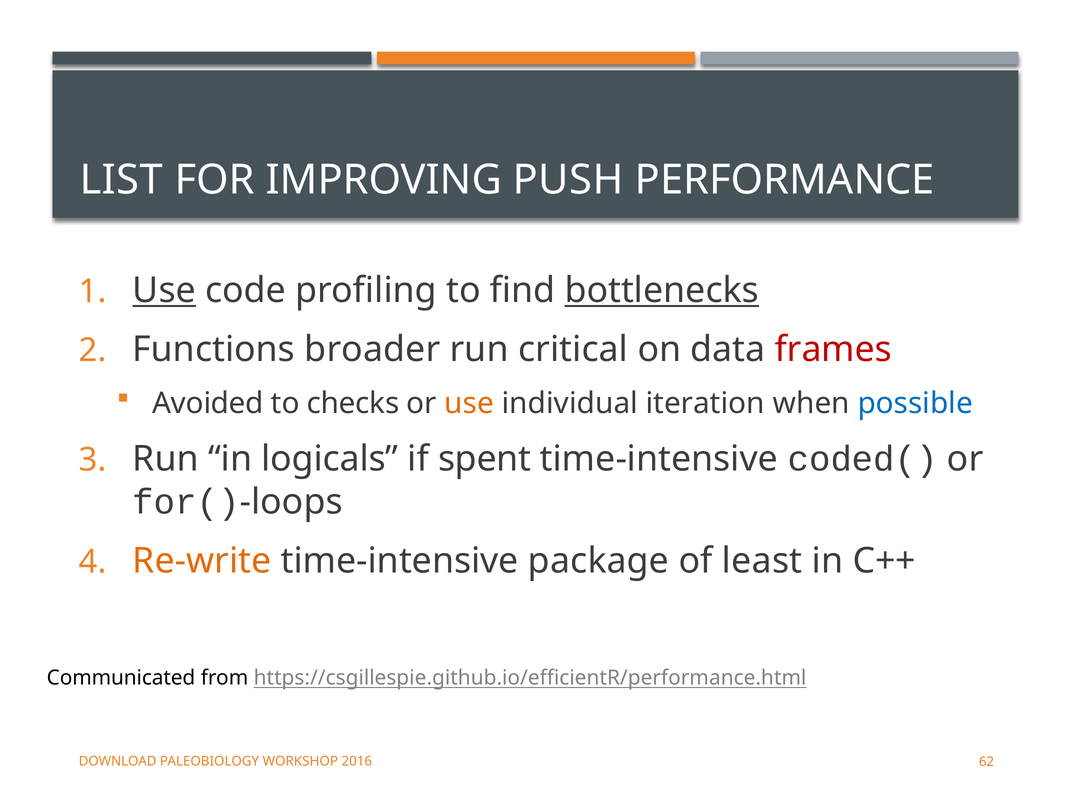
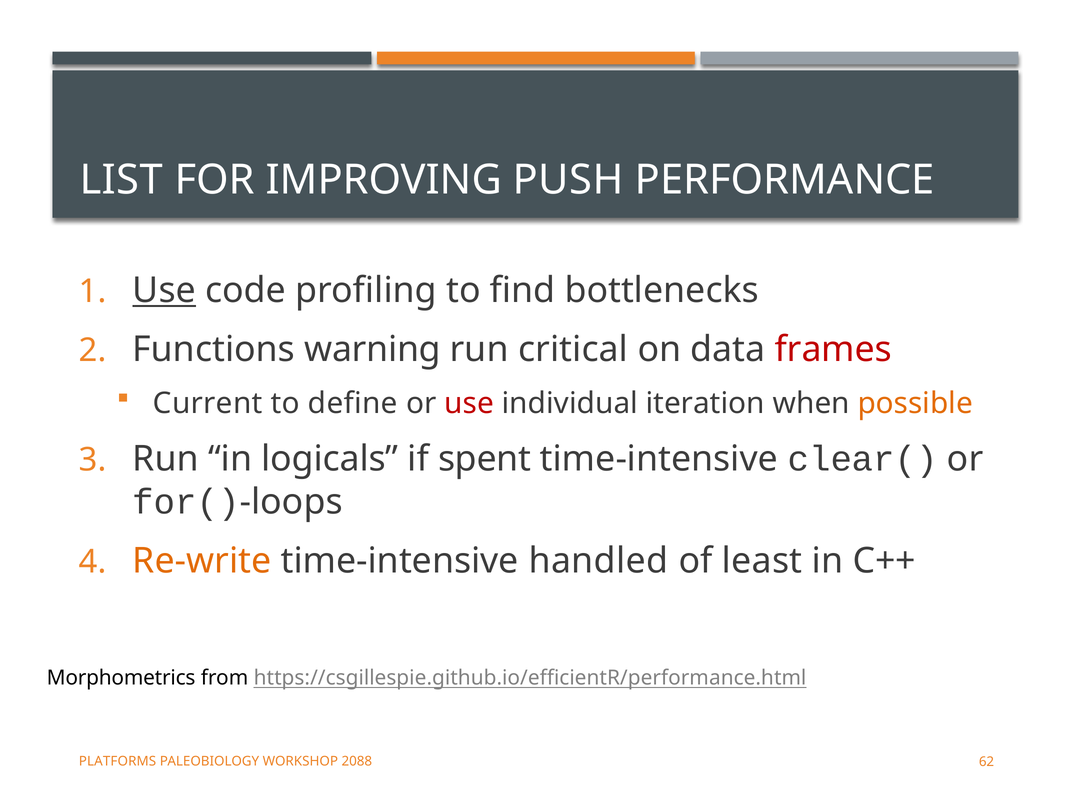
bottlenecks underline: present -> none
broader: broader -> warning
Avoided: Avoided -> Current
checks: checks -> define
use at (469, 403) colour: orange -> red
possible colour: blue -> orange
coded(: coded( -> clear(
package: package -> handled
Communicated: Communicated -> Morphometrics
DOWNLOAD: DOWNLOAD -> PLATFORMS
2016: 2016 -> 2088
